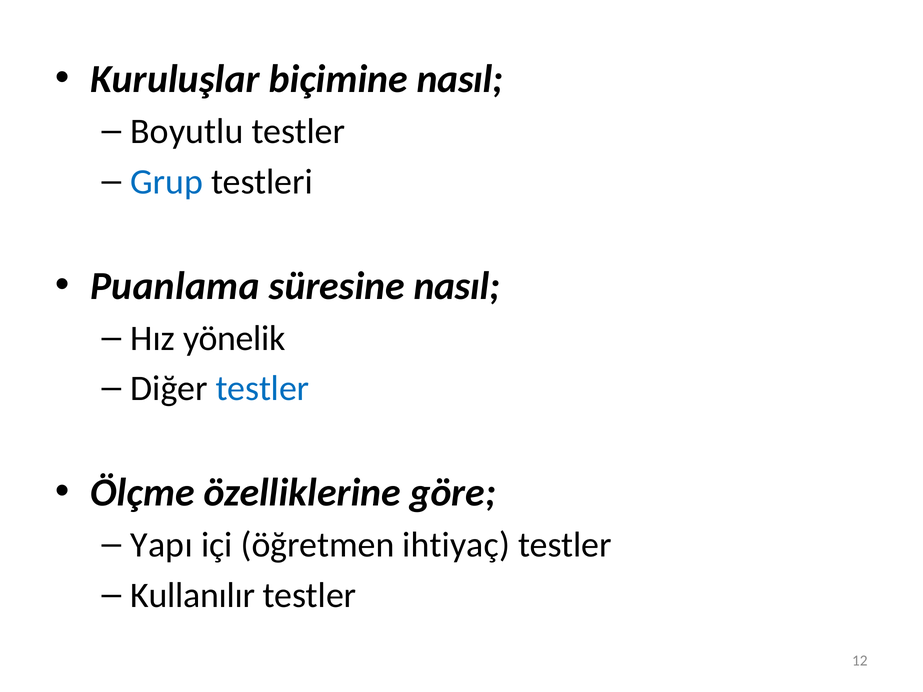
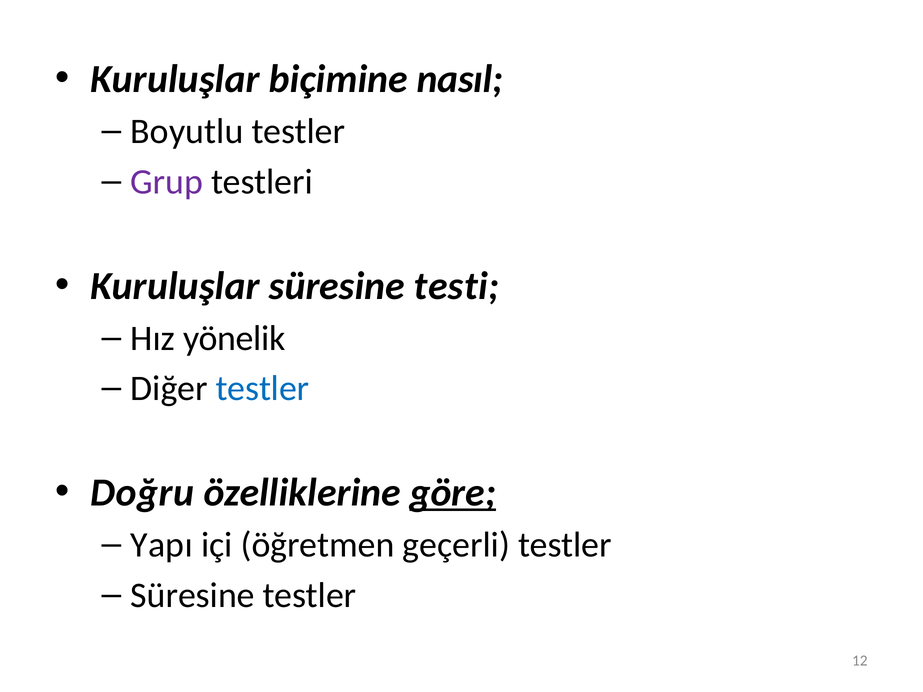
Grup colour: blue -> purple
Puanlama at (175, 286): Puanlama -> Kuruluşlar
süresine nasıl: nasıl -> testi
Ölçme: Ölçme -> Doğru
göre underline: none -> present
ihtiyaç: ihtiyaç -> geçerli
Kullanılır at (193, 596): Kullanılır -> Süresine
